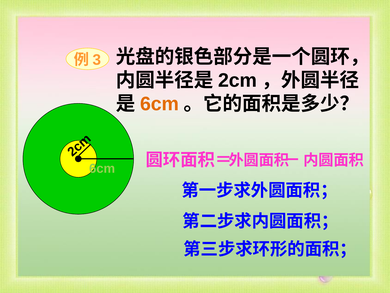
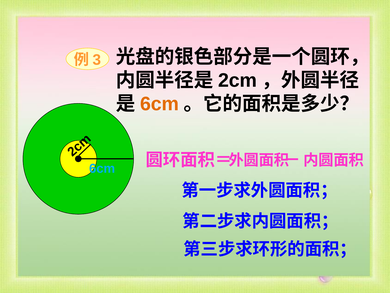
6cm at (102, 168) colour: light green -> light blue
